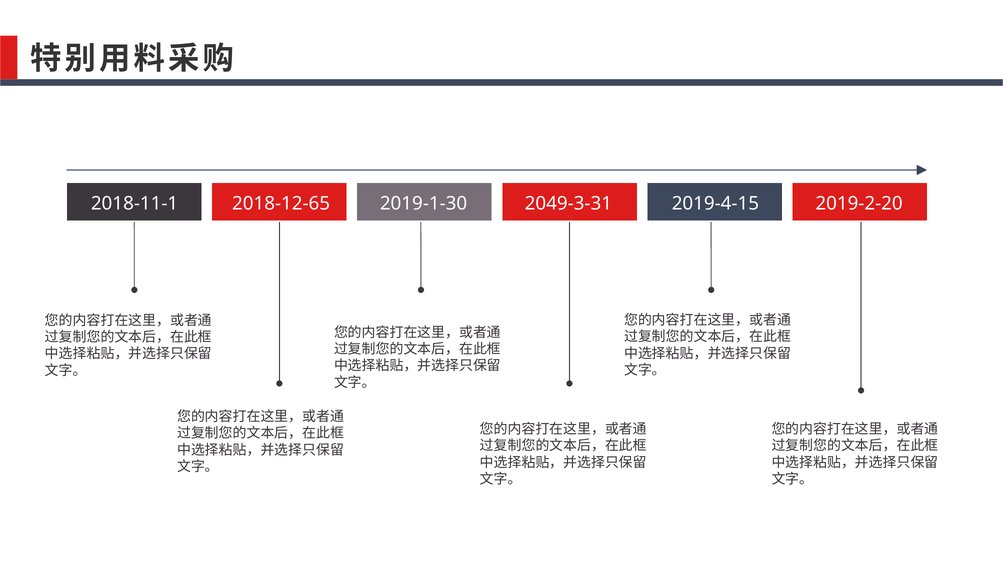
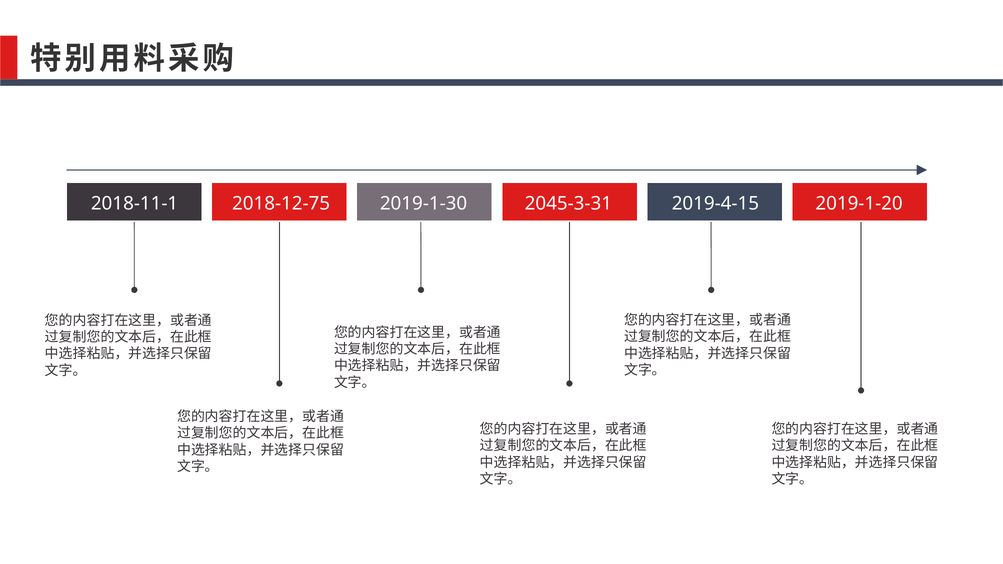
2018-12-65: 2018-12-65 -> 2018-12-75
2049-3-31: 2049-3-31 -> 2045-3-31
2019-2-20: 2019-2-20 -> 2019-1-20
